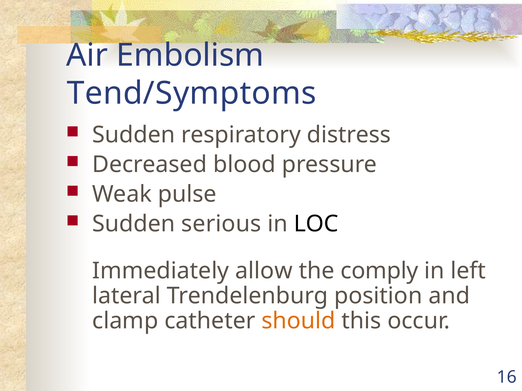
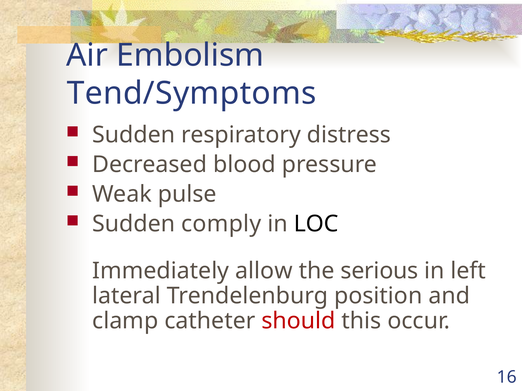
serious: serious -> comply
comply: comply -> serious
should colour: orange -> red
